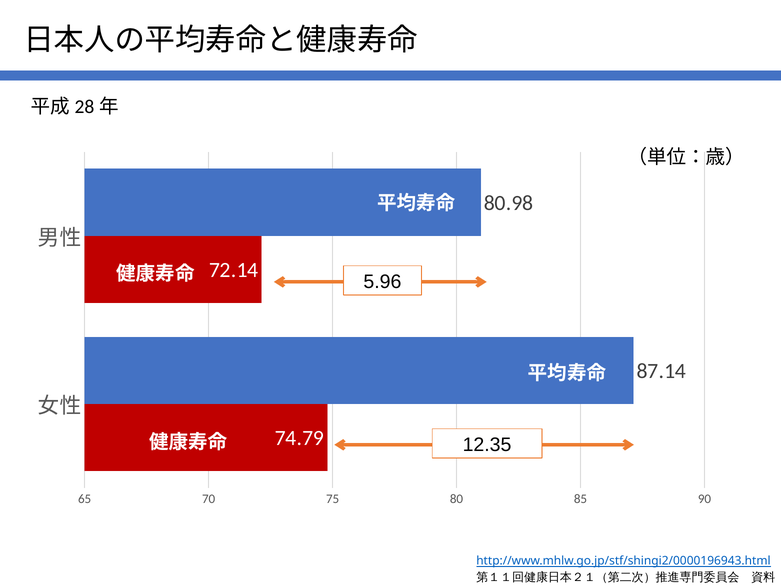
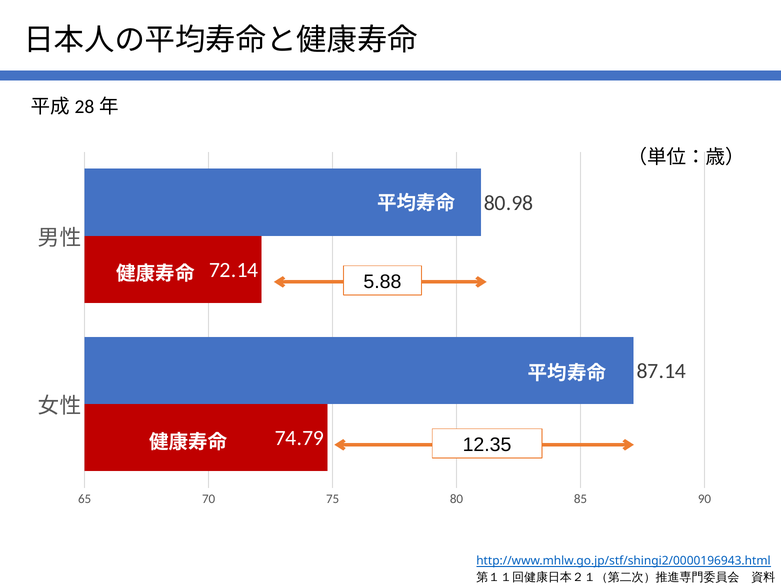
5.96: 5.96 -> 5.88
